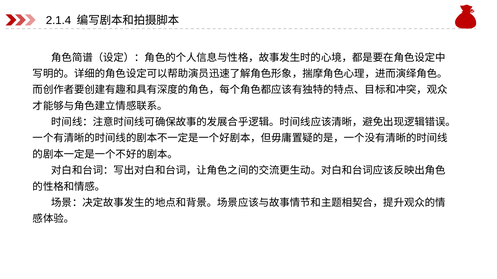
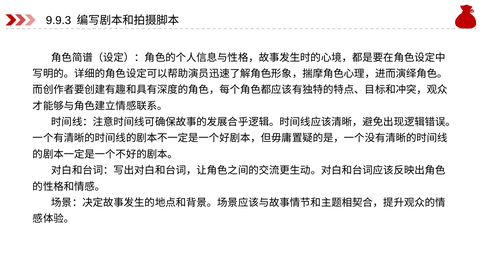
2.1.4: 2.1.4 -> 9.9.3
